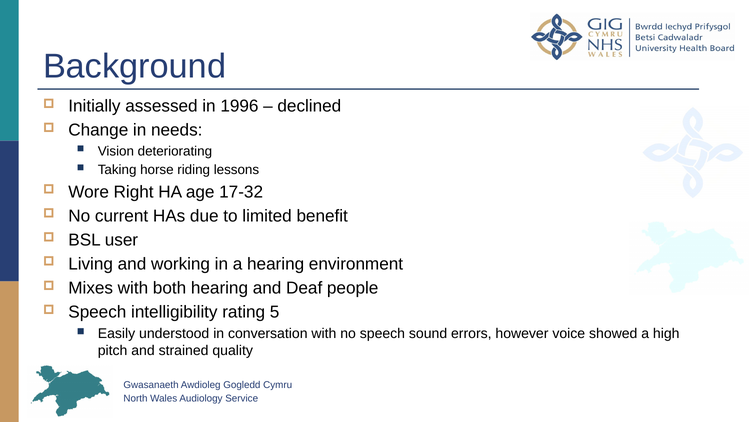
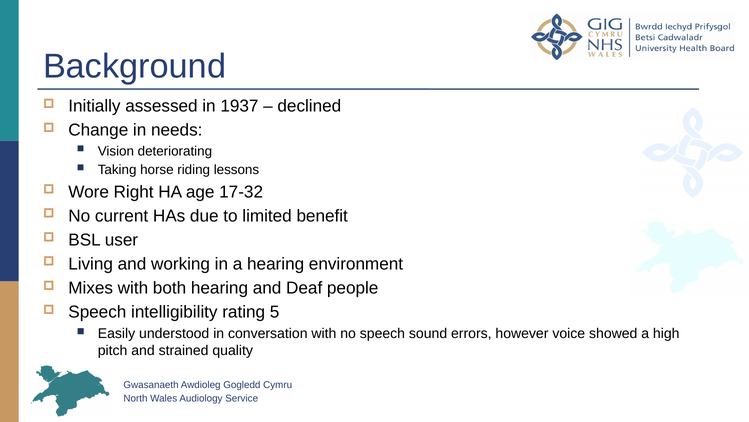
1996: 1996 -> 1937
